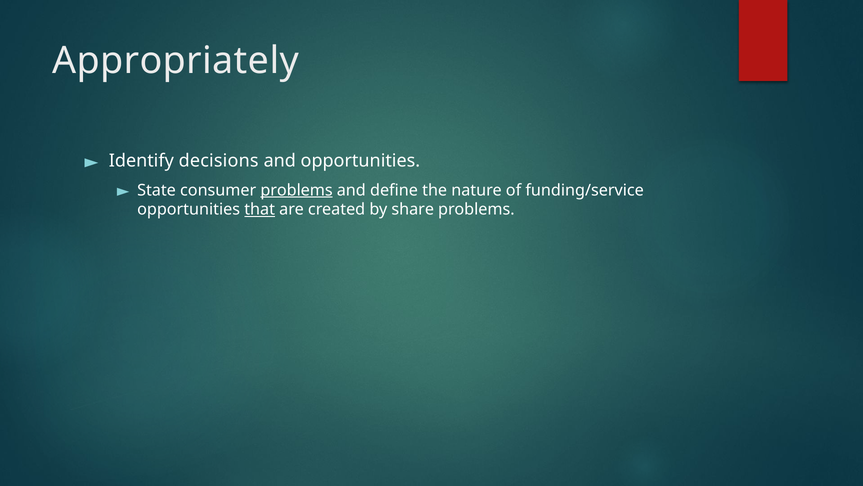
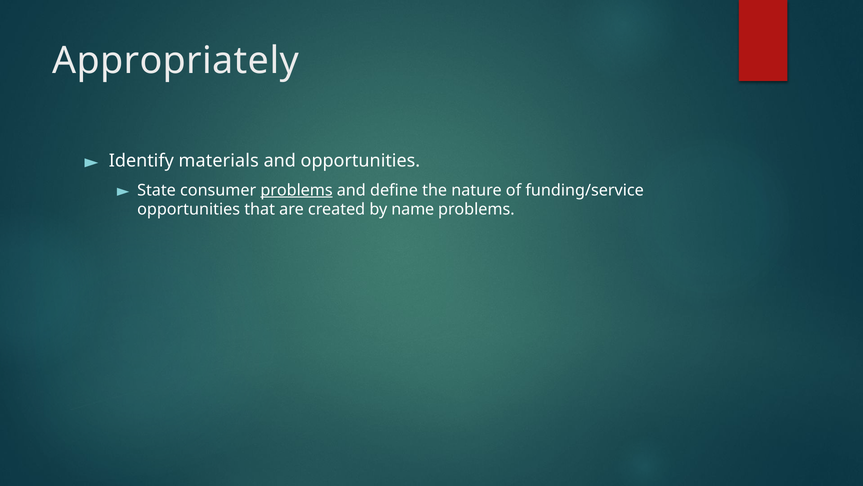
decisions: decisions -> materials
that underline: present -> none
share: share -> name
